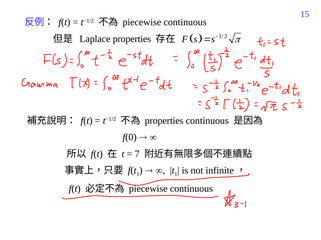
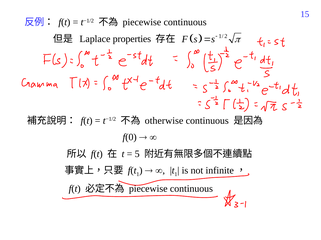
properties at (164, 121): properties -> otherwise
7: 7 -> 5
